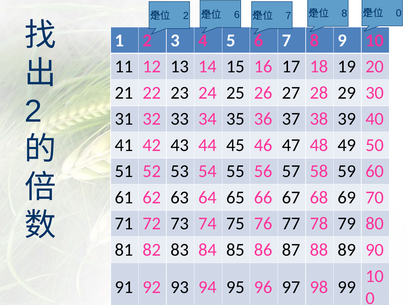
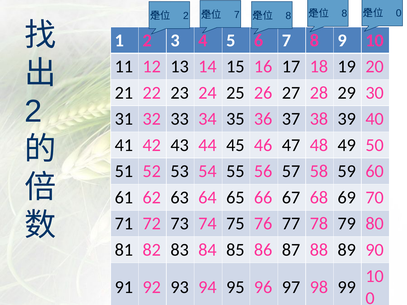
6 at (237, 15): 6 -> 7
7 at (288, 16): 7 -> 8
